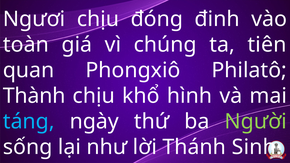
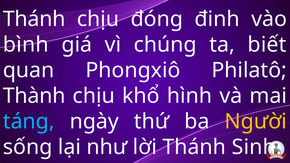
Ngươi at (34, 19): Ngươi -> Thánh
toàn: toàn -> bình
tiên: tiên -> biết
Người colour: light green -> yellow
